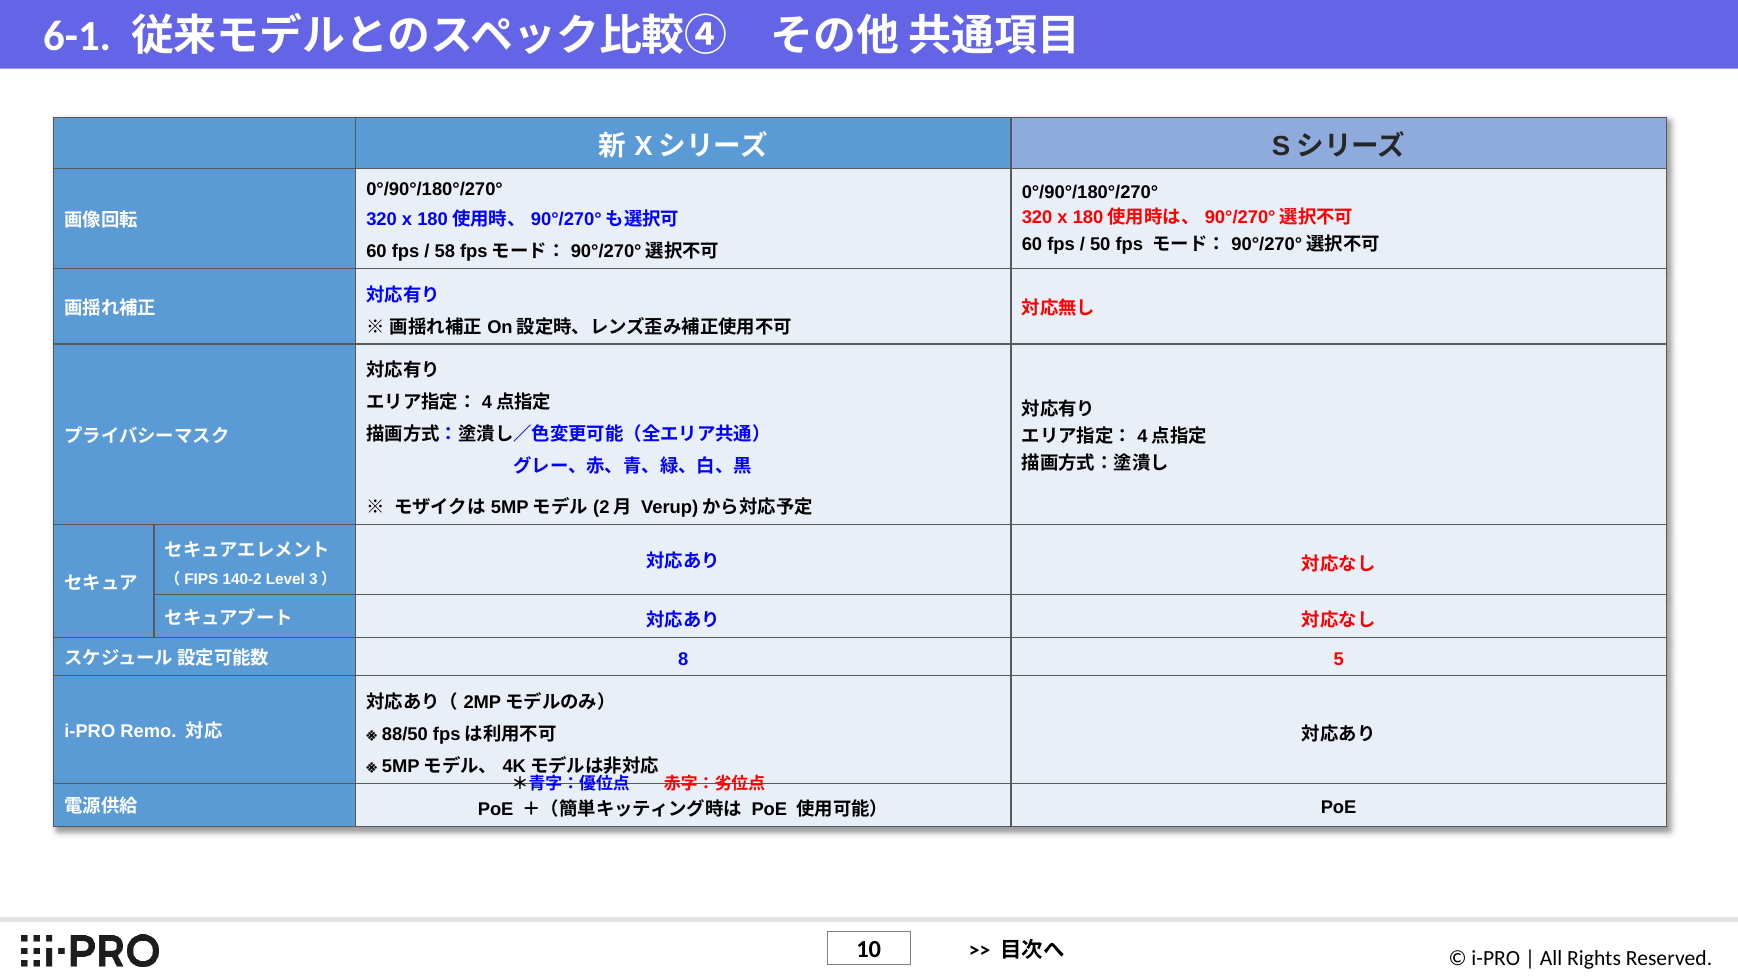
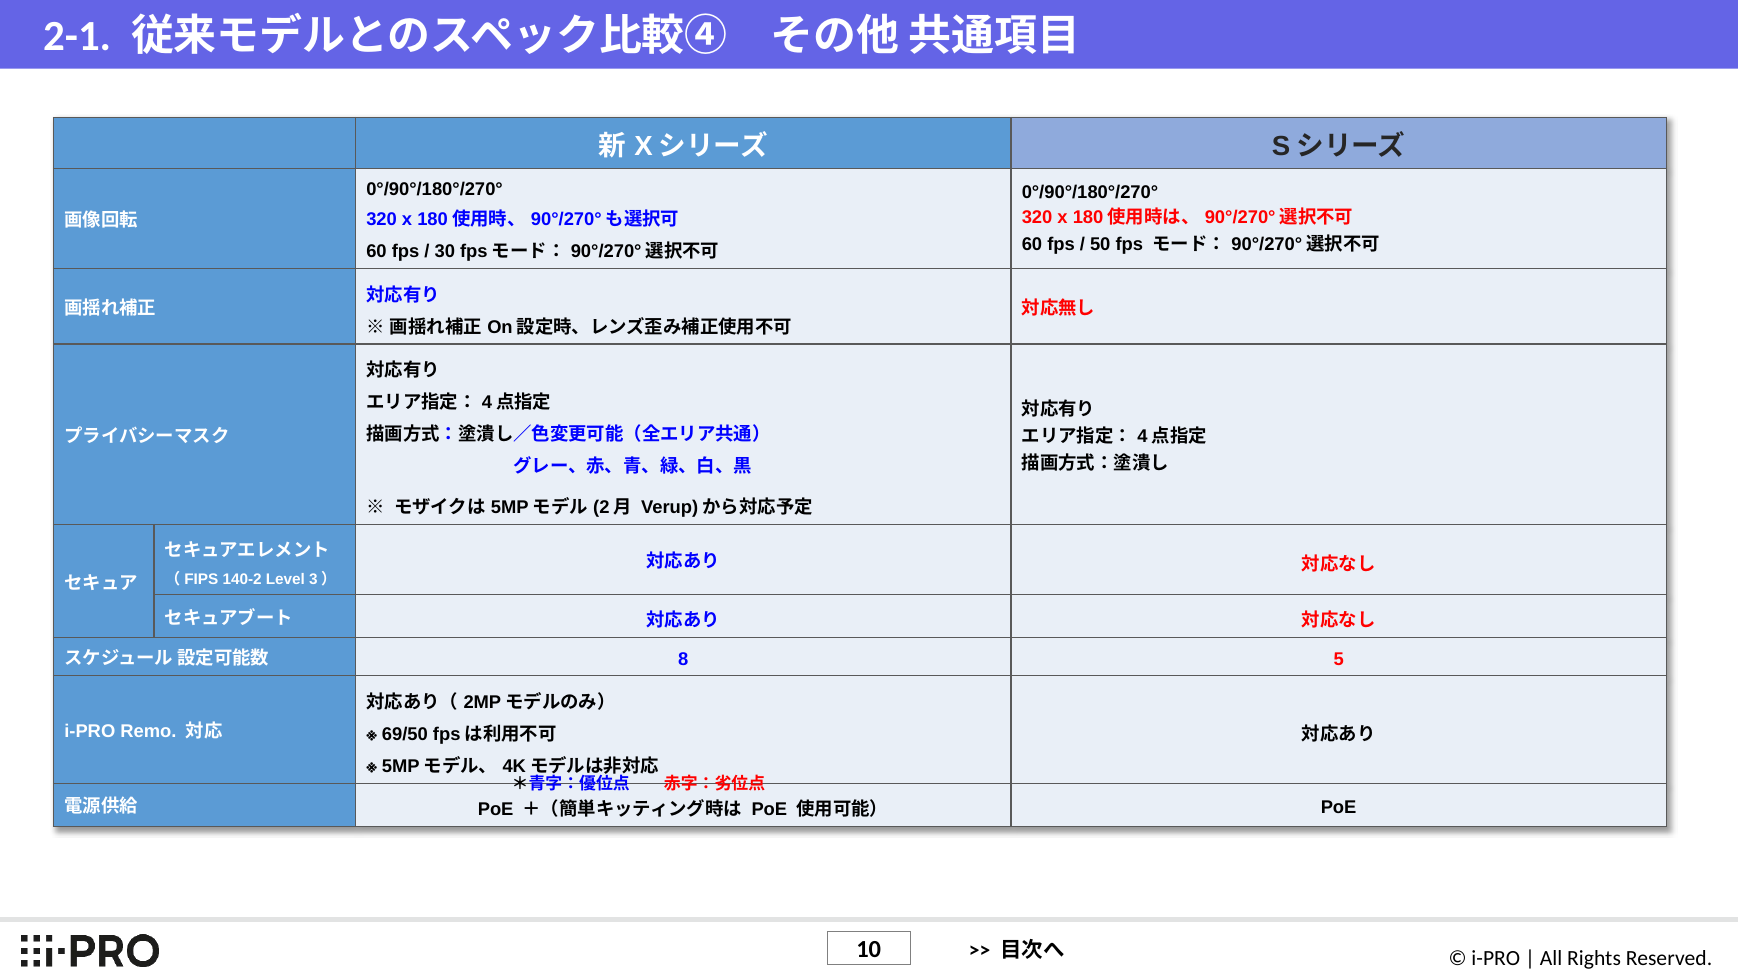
6-1: 6-1 -> 2-1
58: 58 -> 30
88/50: 88/50 -> 69/50
